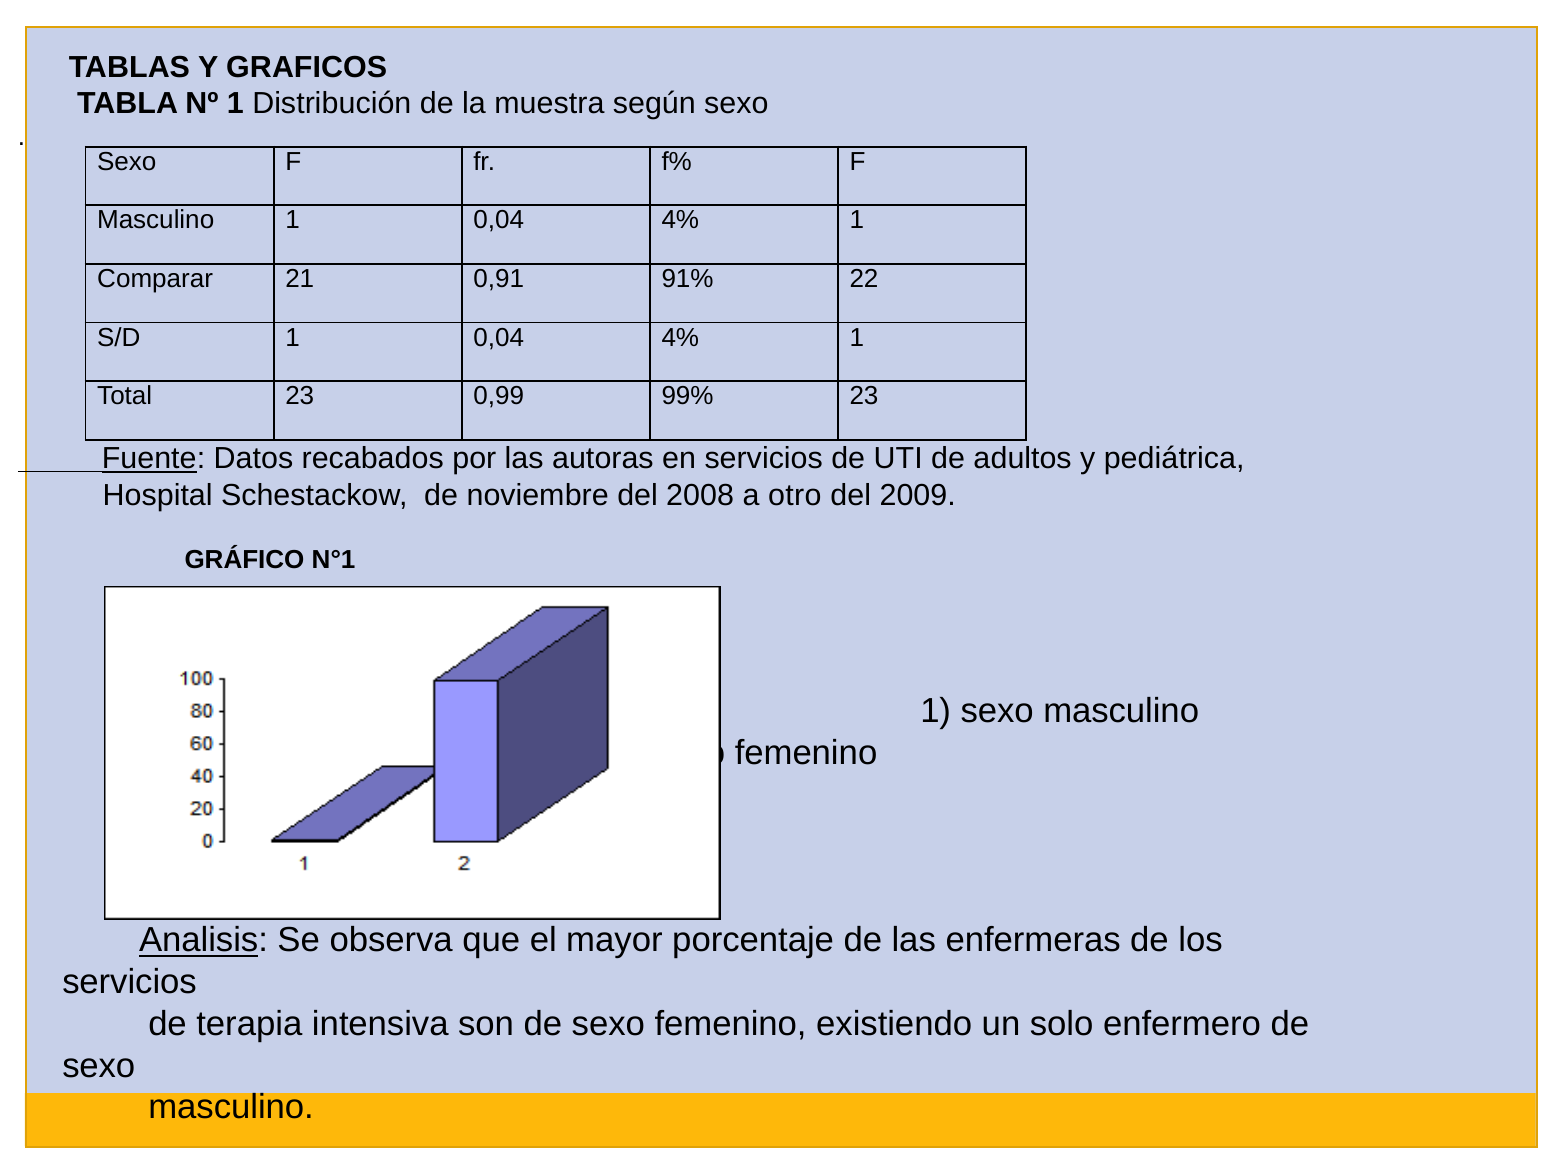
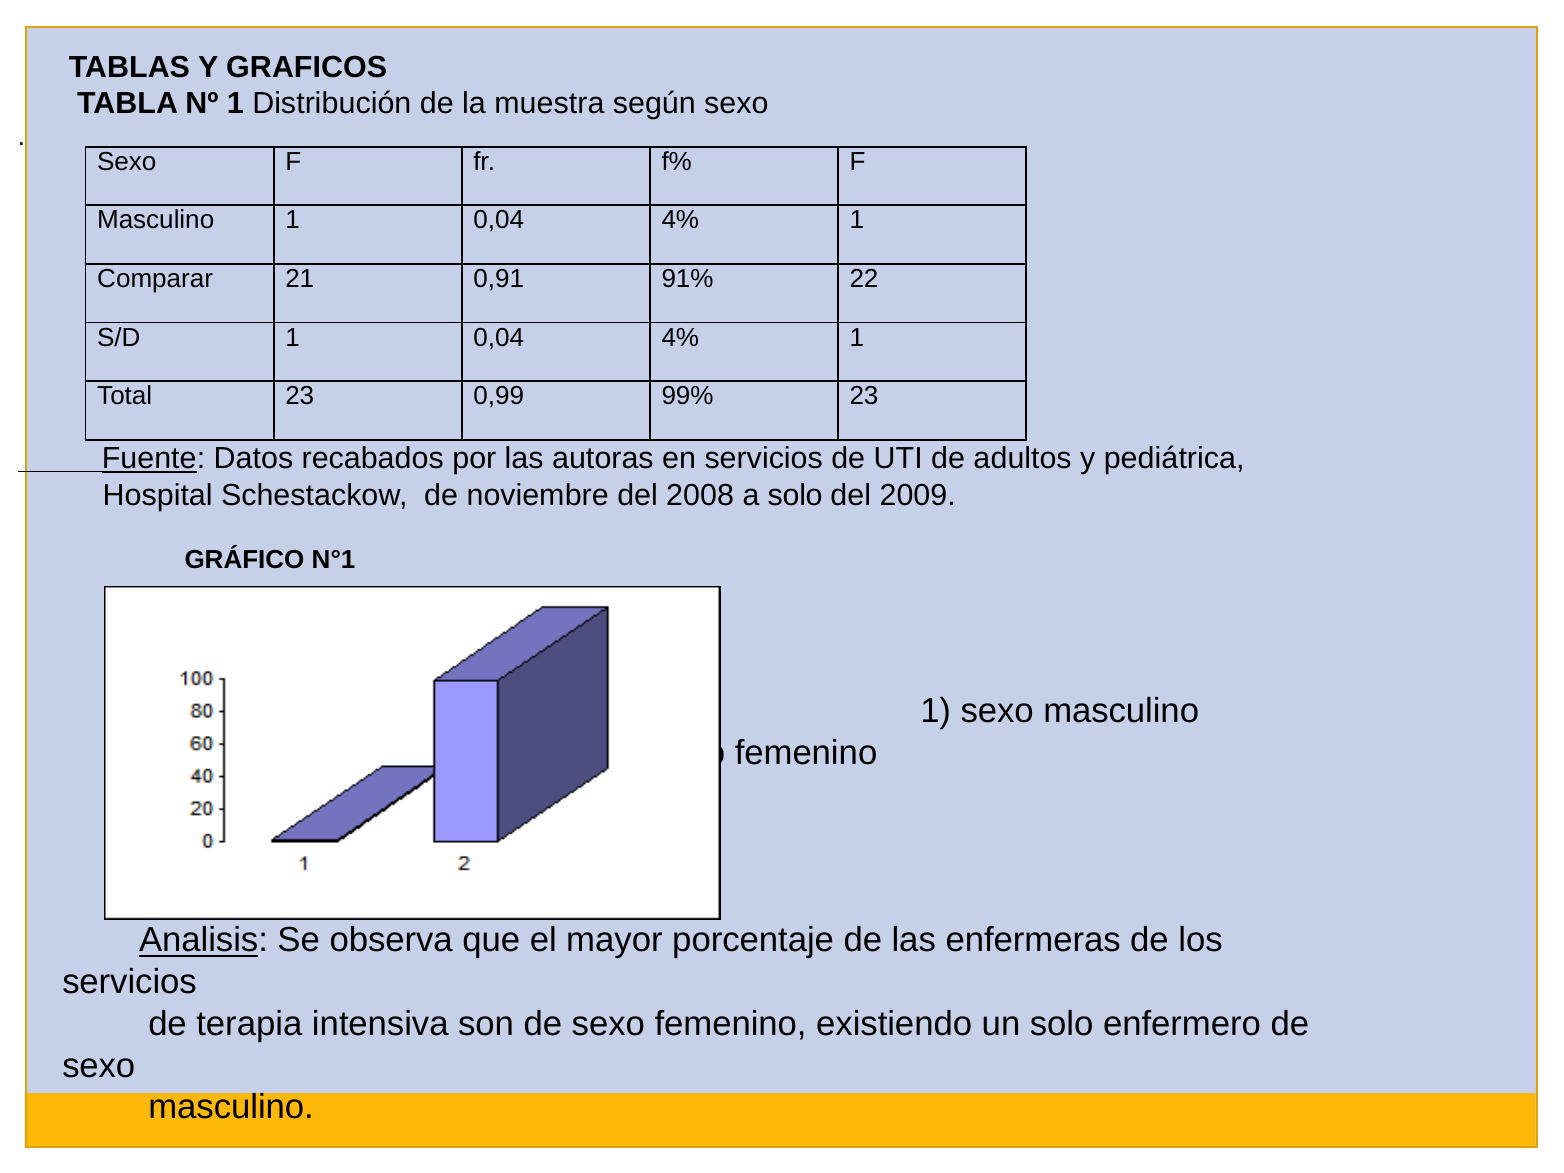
a otro: otro -> solo
